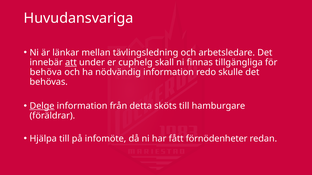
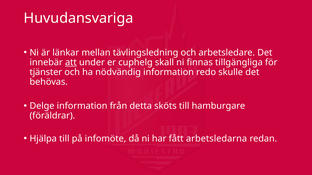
behöva: behöva -> tjänster
Delge underline: present -> none
förnödenheter: förnödenheter -> arbetsledarna
